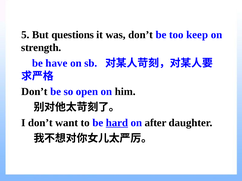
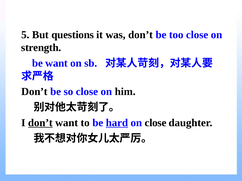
too keep: keep -> close
be have: have -> want
so open: open -> close
don’t at (40, 123) underline: none -> present
on after: after -> close
